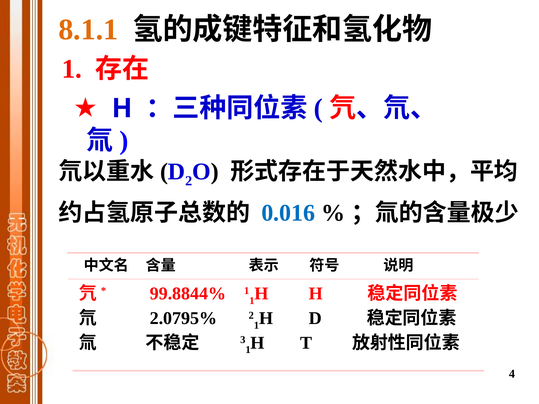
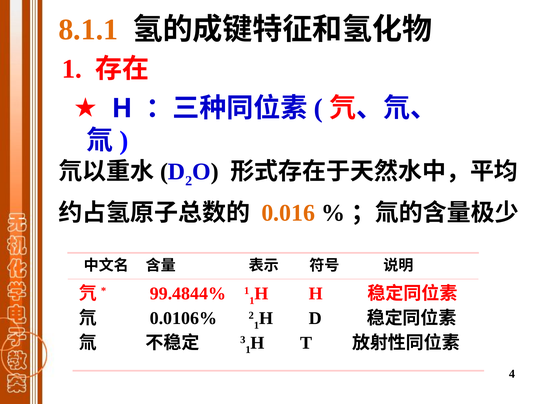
0.016 colour: blue -> orange
99.8844%: 99.8844% -> 99.4844%
2.0795%: 2.0795% -> 0.0106%
